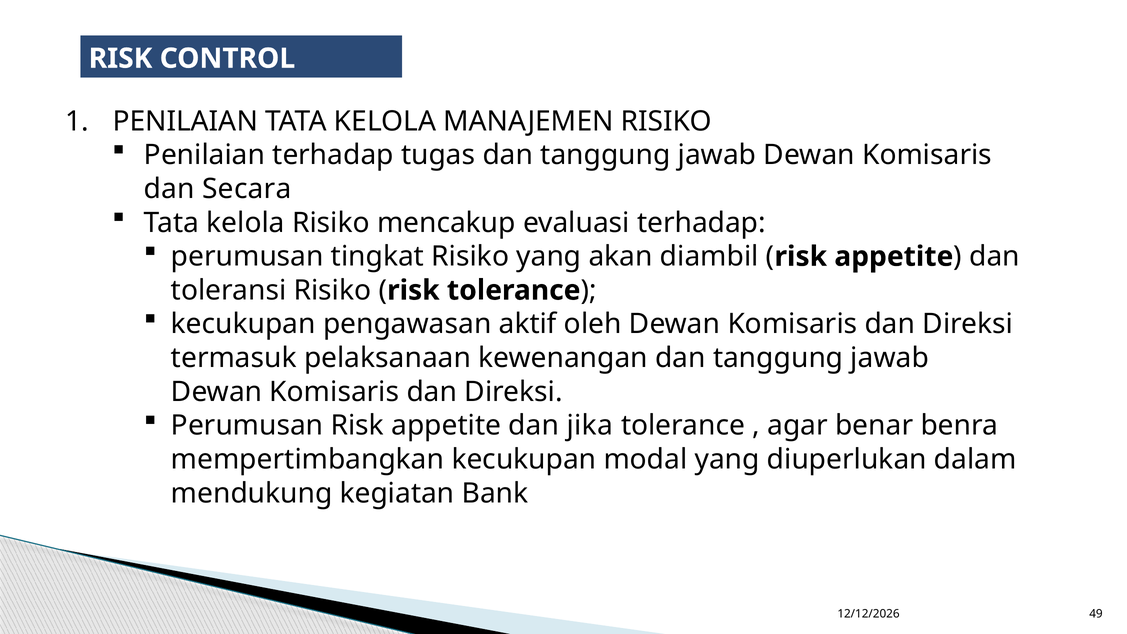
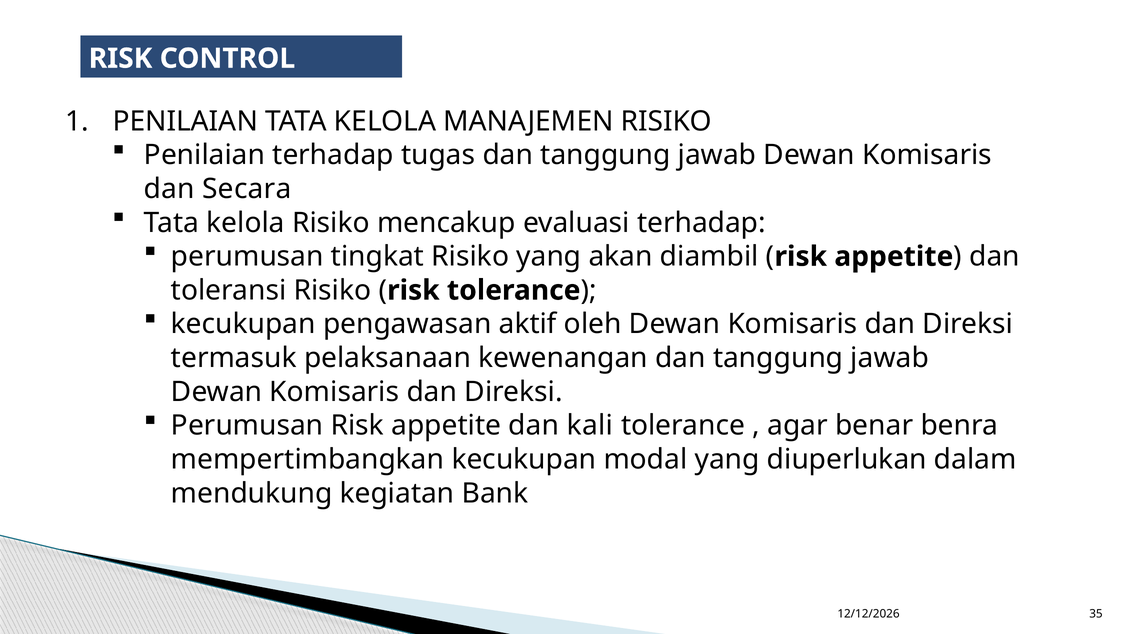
jika: jika -> kali
49: 49 -> 35
